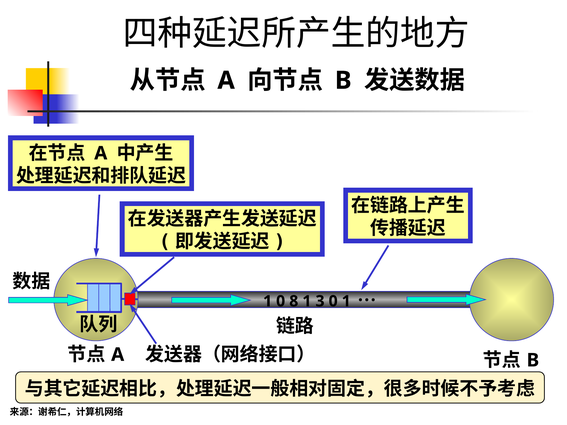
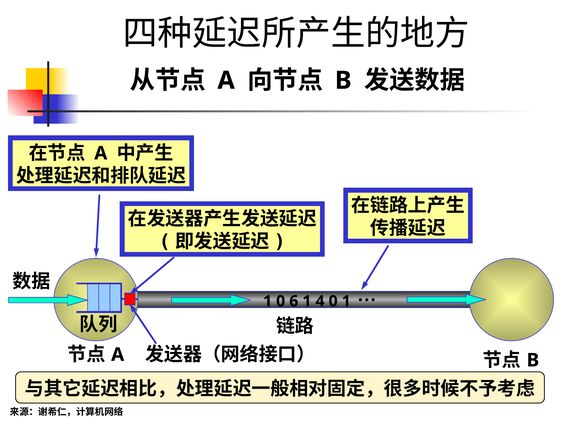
8: 8 -> 6
3: 3 -> 4
